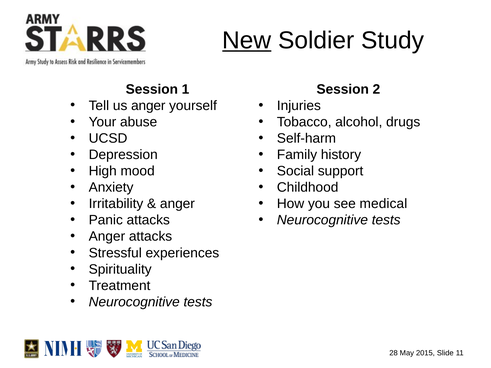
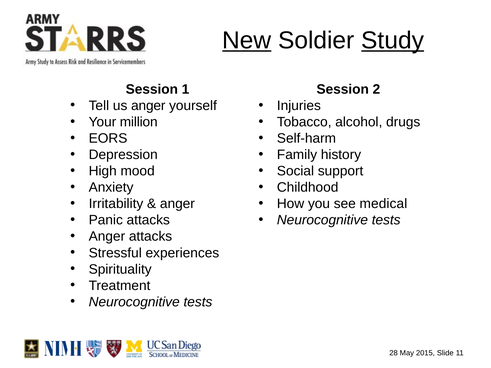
Study underline: none -> present
abuse: abuse -> million
UCSD: UCSD -> EORS
